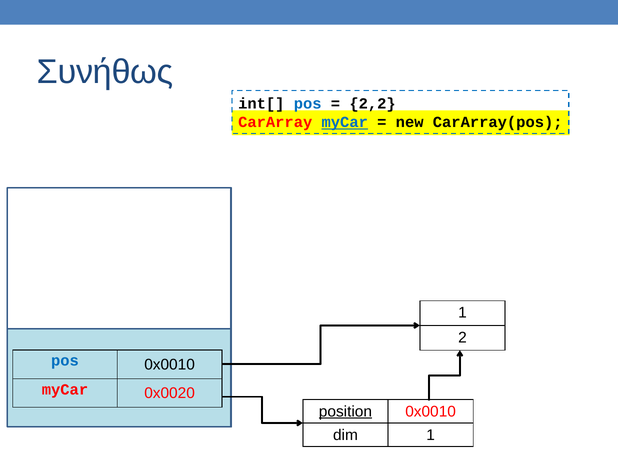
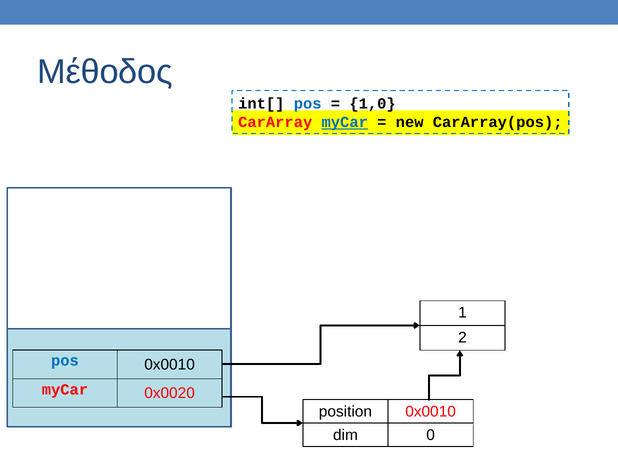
Συνήθως: Συνήθως -> Μέθοδος
2,2: 2,2 -> 1,0
position underline: present -> none
dim 1: 1 -> 0
